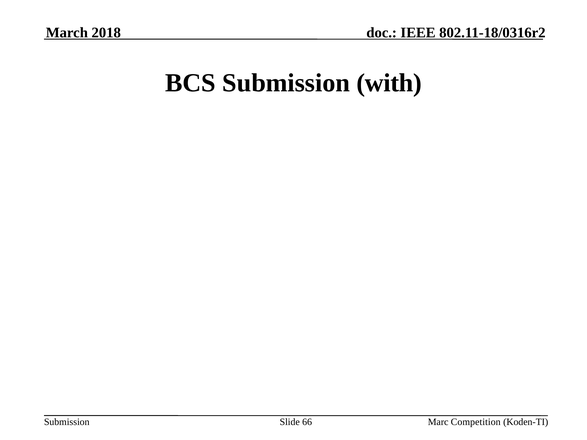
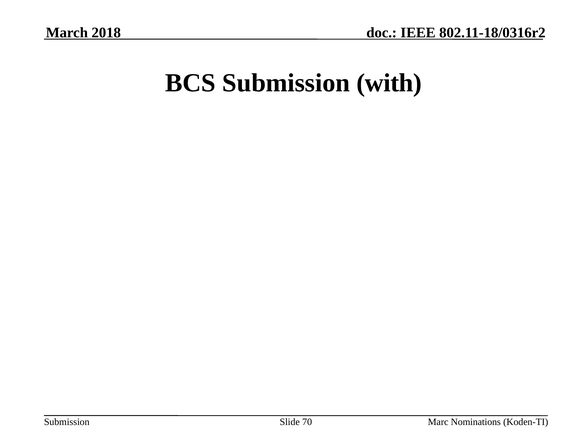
66: 66 -> 70
Competition: Competition -> Nominations
